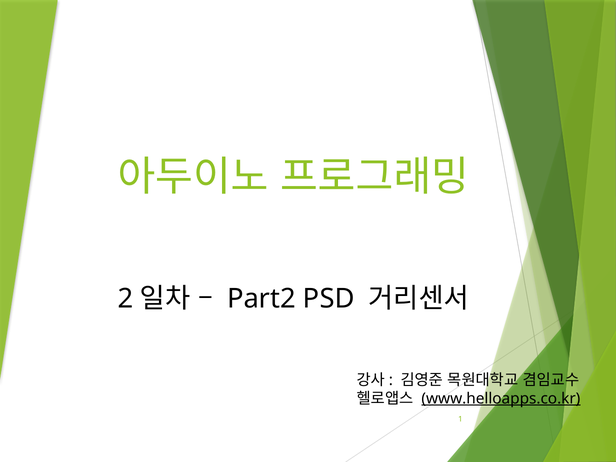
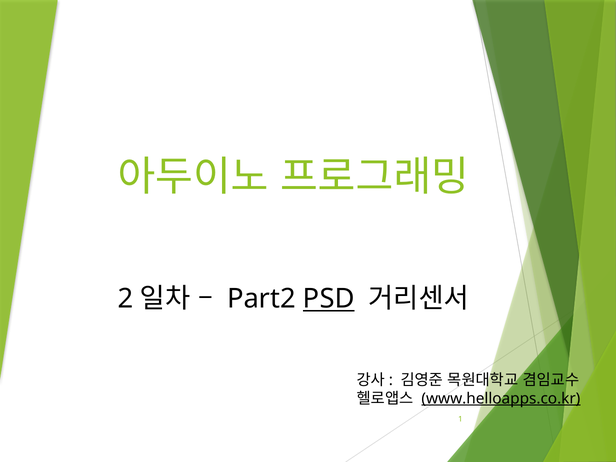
PSD underline: none -> present
